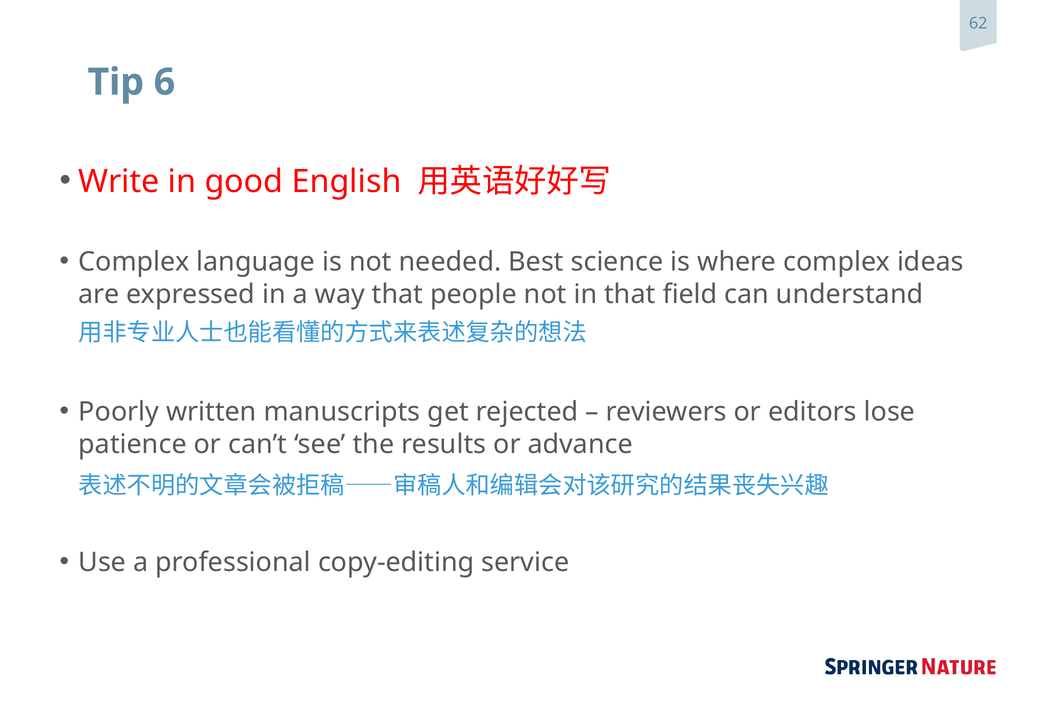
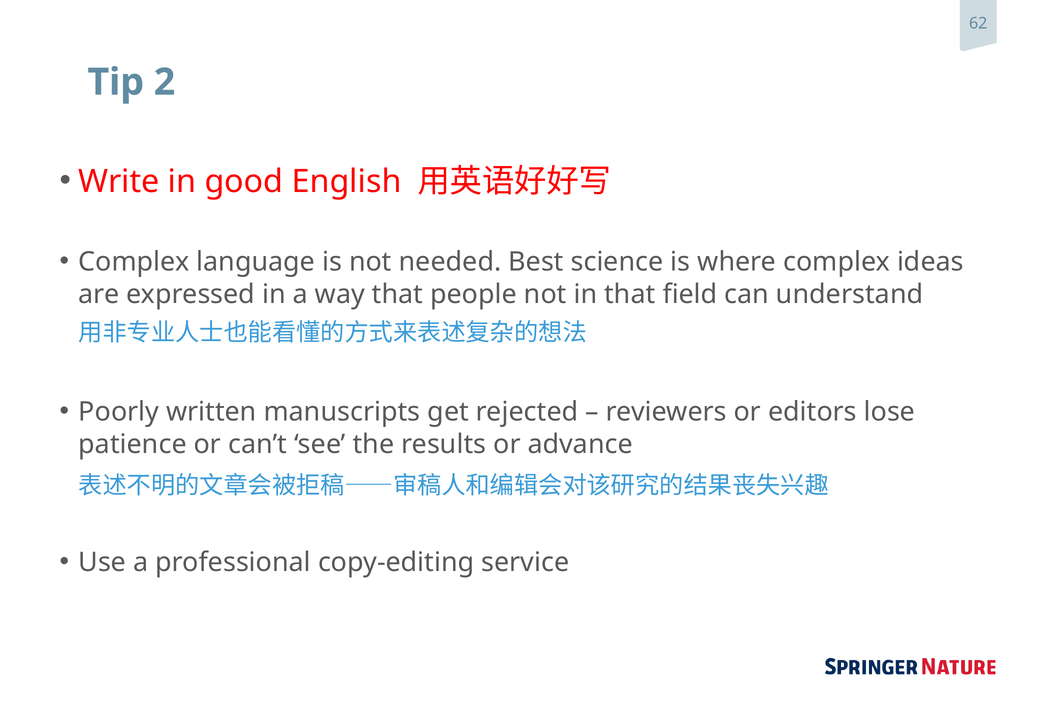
6: 6 -> 2
